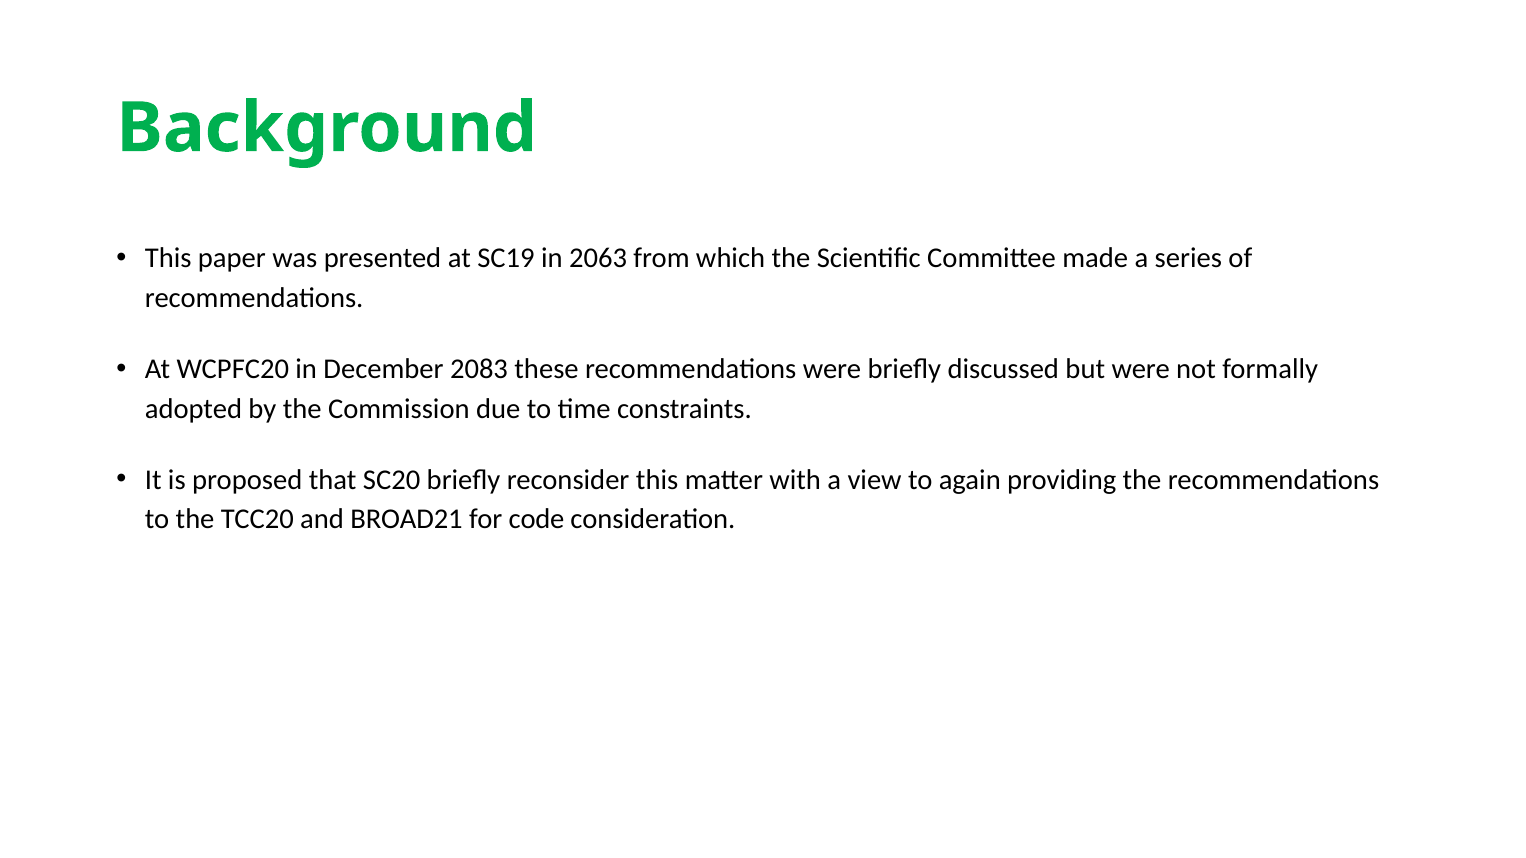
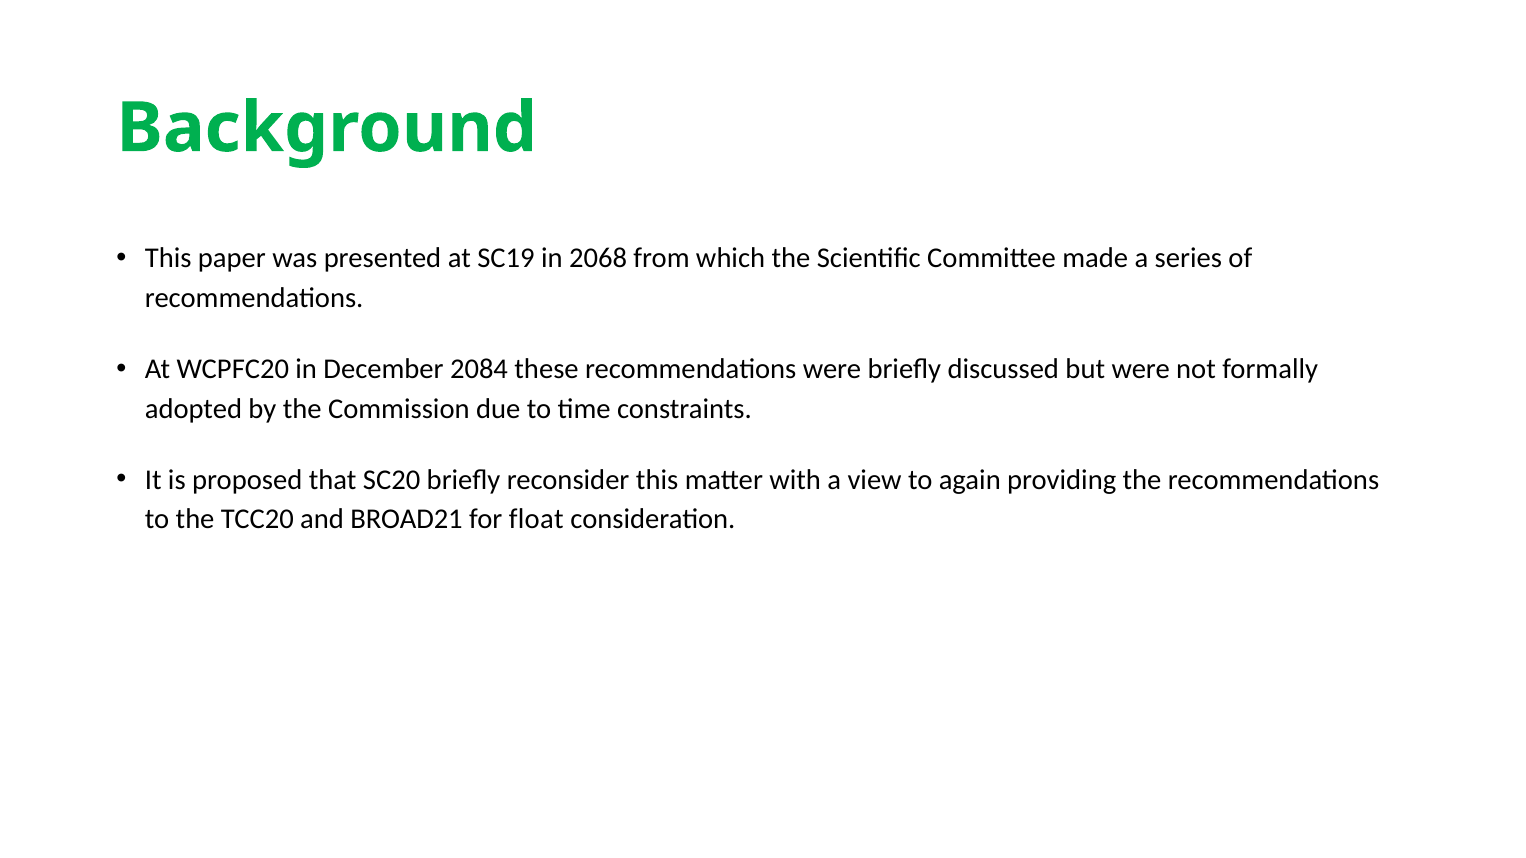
2063: 2063 -> 2068
2083: 2083 -> 2084
code: code -> float
